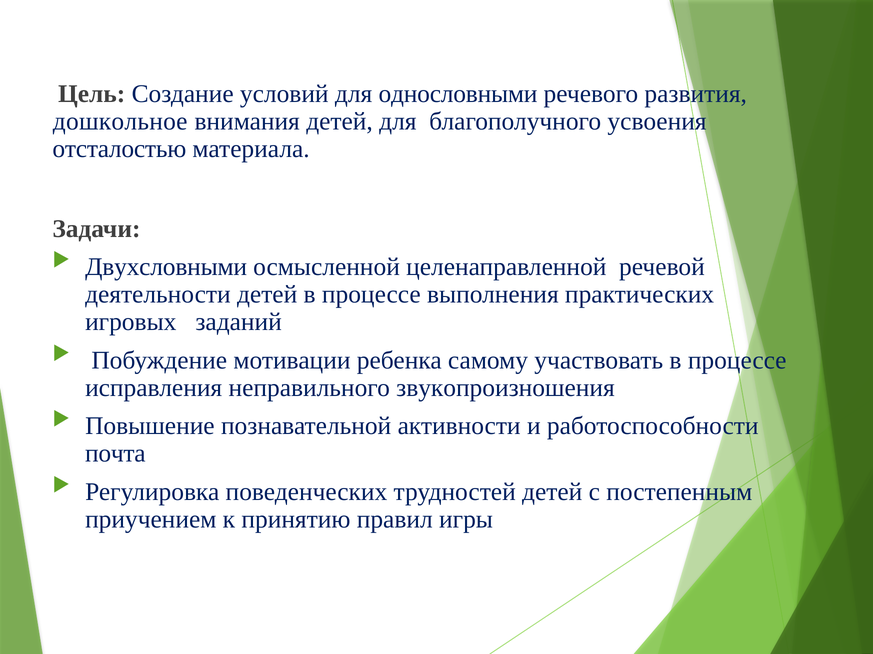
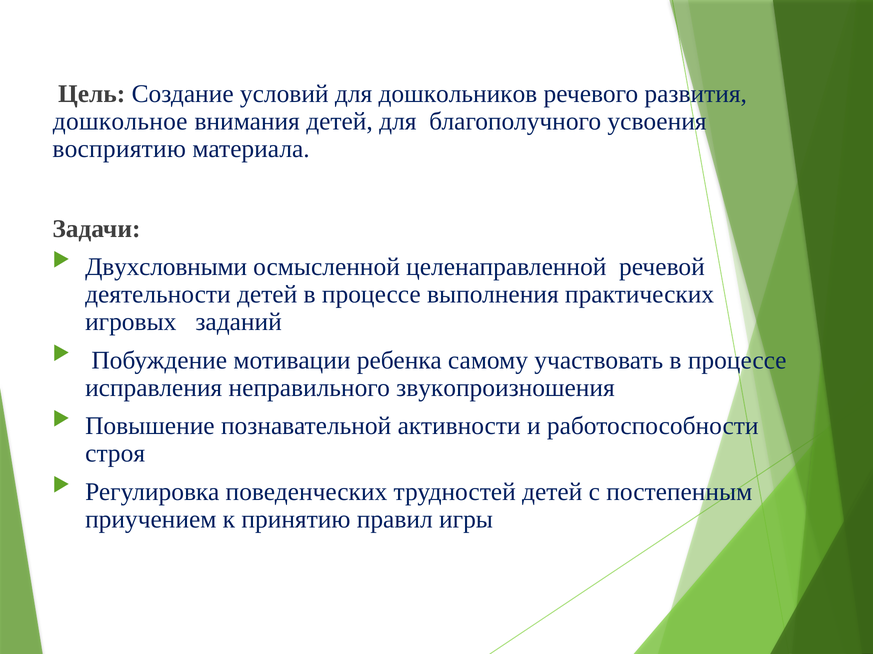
однословными: однословными -> дошкольников
отсталостью: отсталостью -> восприятию
почта: почта -> строя
